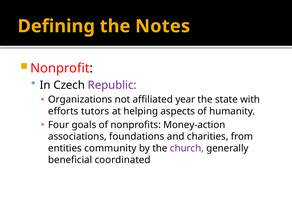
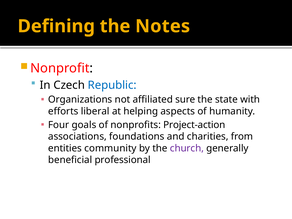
Republic colour: purple -> blue
year: year -> sure
tutors: tutors -> liberal
Money-action: Money-action -> Project-action
coordinated: coordinated -> professional
